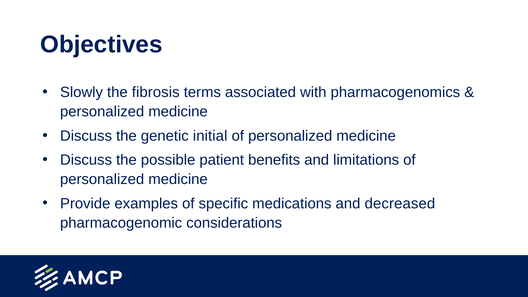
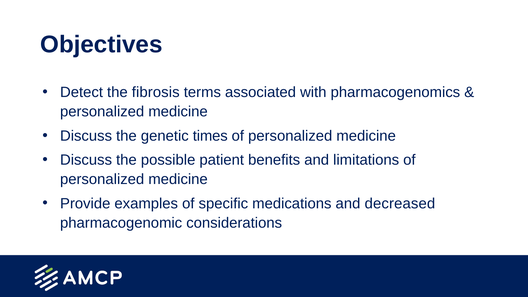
Slowly: Slowly -> Detect
initial: initial -> times
